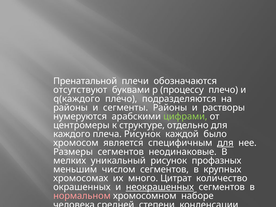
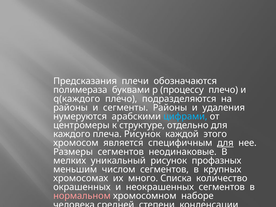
Пренатальной: Пренатальной -> Предсказания
отсутствуют: отсутствуют -> полимераза
растворы: растворы -> удаления
цифрами colour: light green -> light blue
было: было -> этого
Цитрат: Цитрат -> Списка
неокрашенных underline: present -> none
